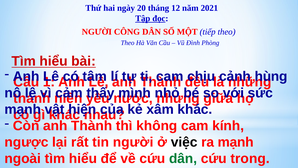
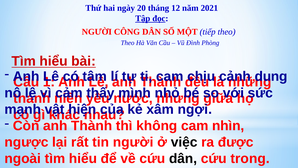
hùng: hùng -> dung
xâm khác: khác -> ngợi
kính: kính -> nhìn
ra mạnh: mạnh -> được
dân at (183, 158) colour: green -> black
